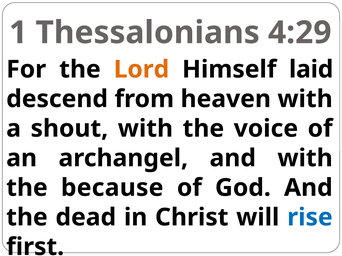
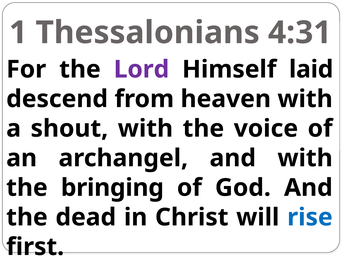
4:29: 4:29 -> 4:31
Lord colour: orange -> purple
because: because -> bringing
